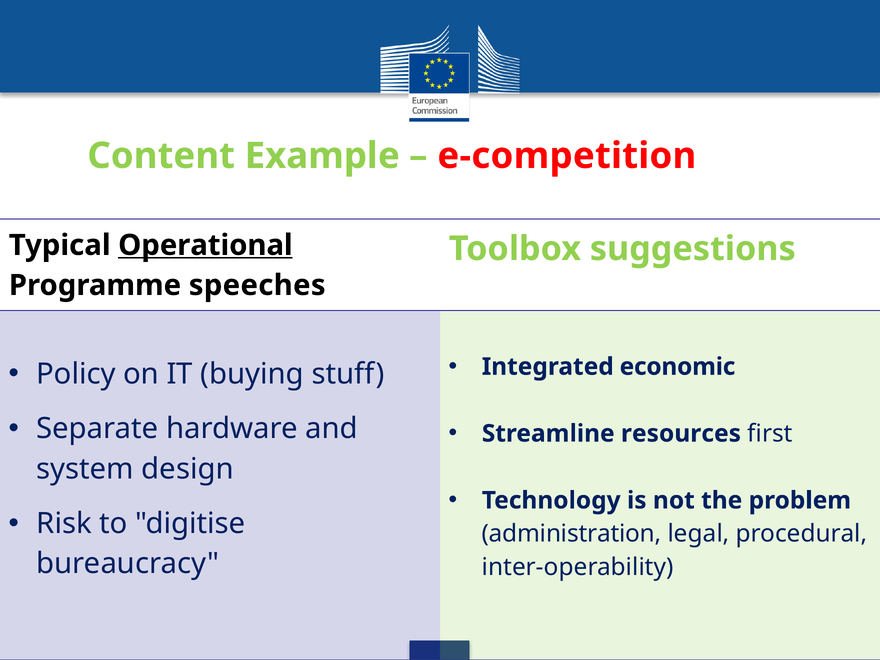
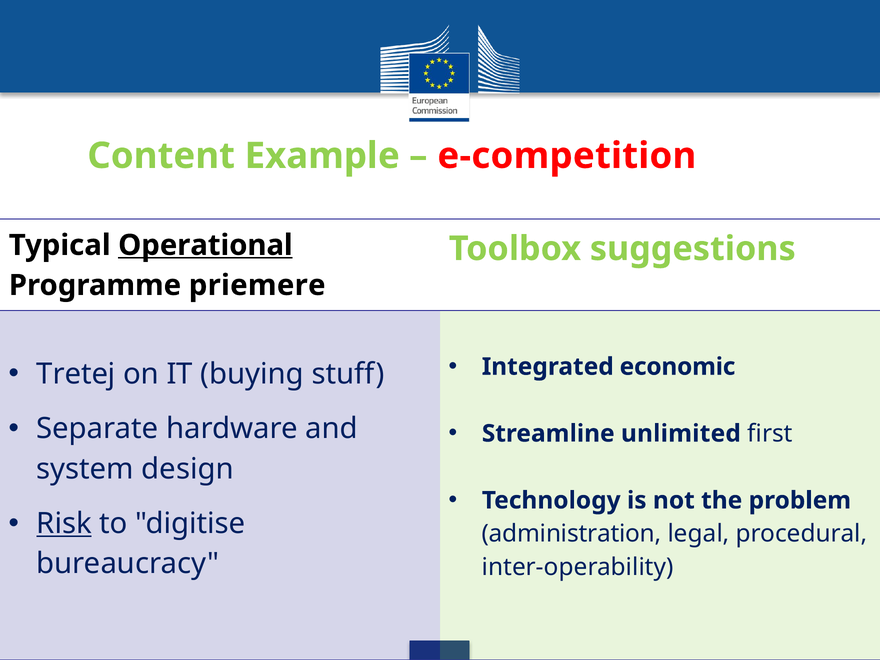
speeches: speeches -> priemere
Policy: Policy -> Tretej
resources: resources -> unlimited
Risk underline: none -> present
